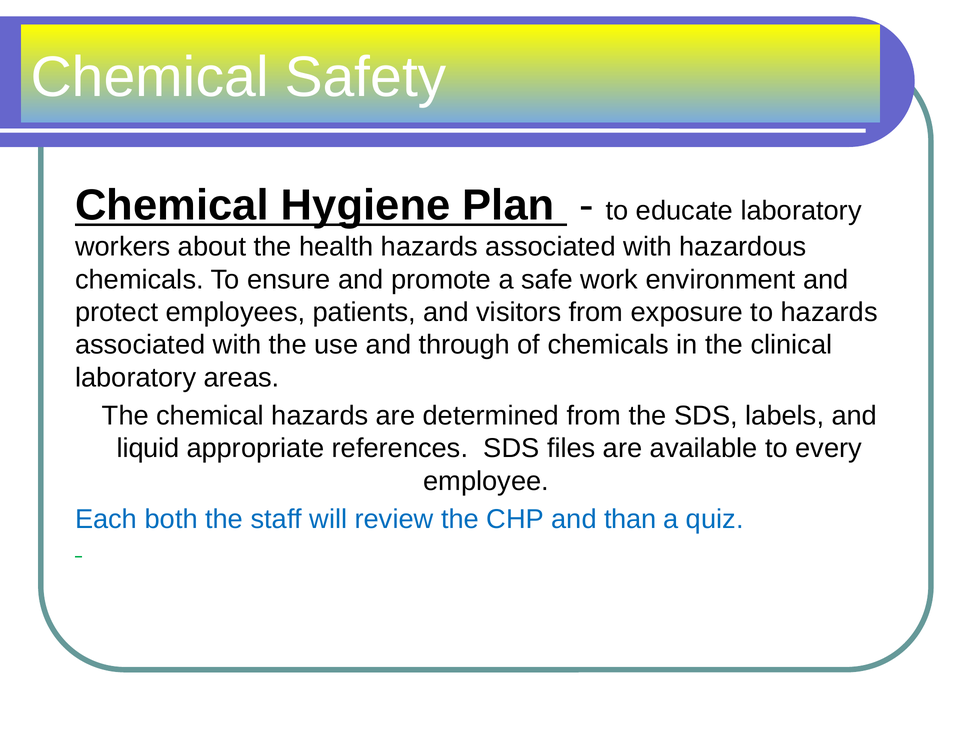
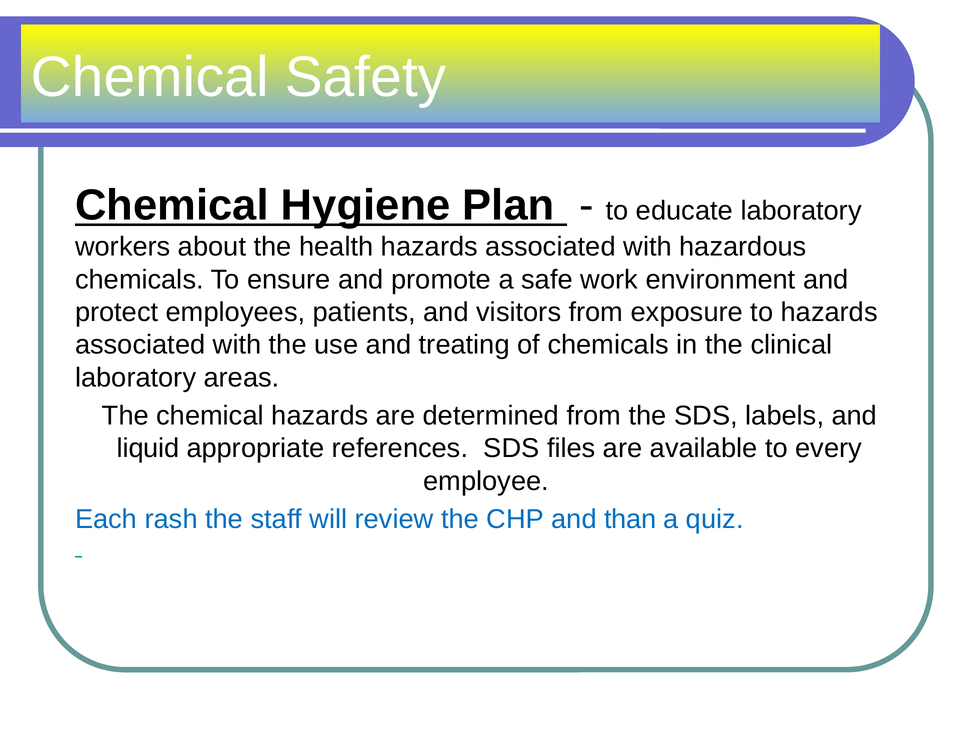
through: through -> treating
both: both -> rash
